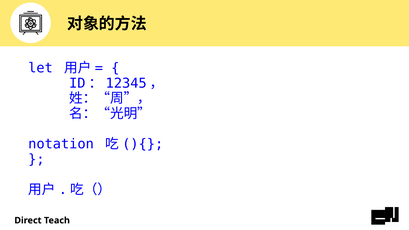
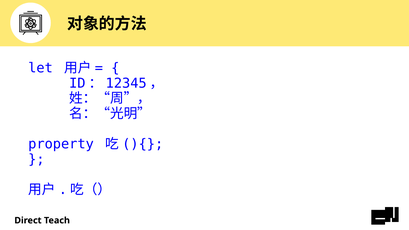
notation: notation -> property
